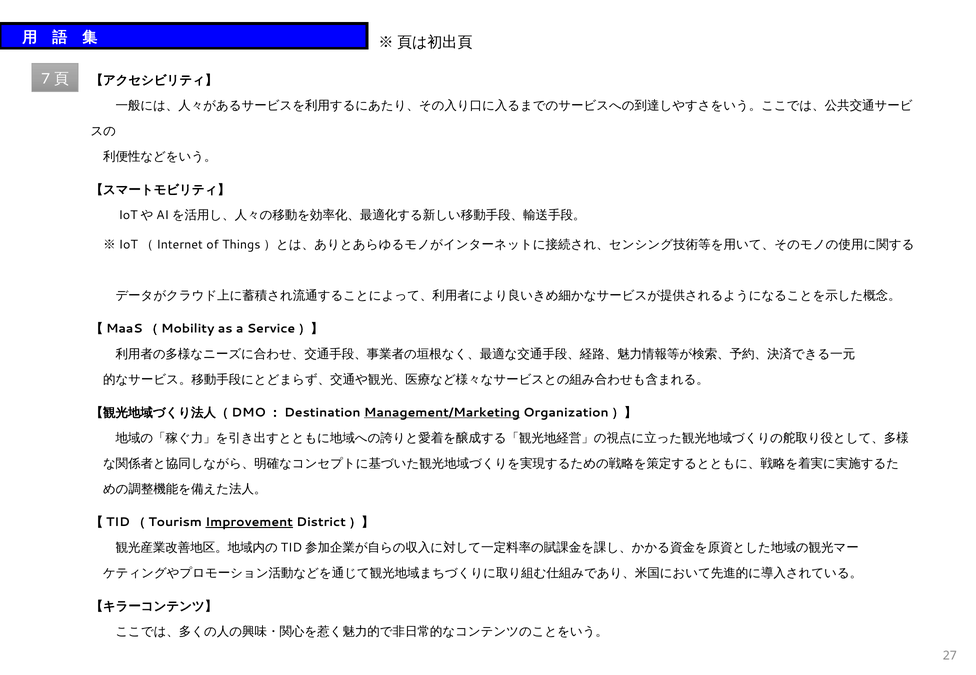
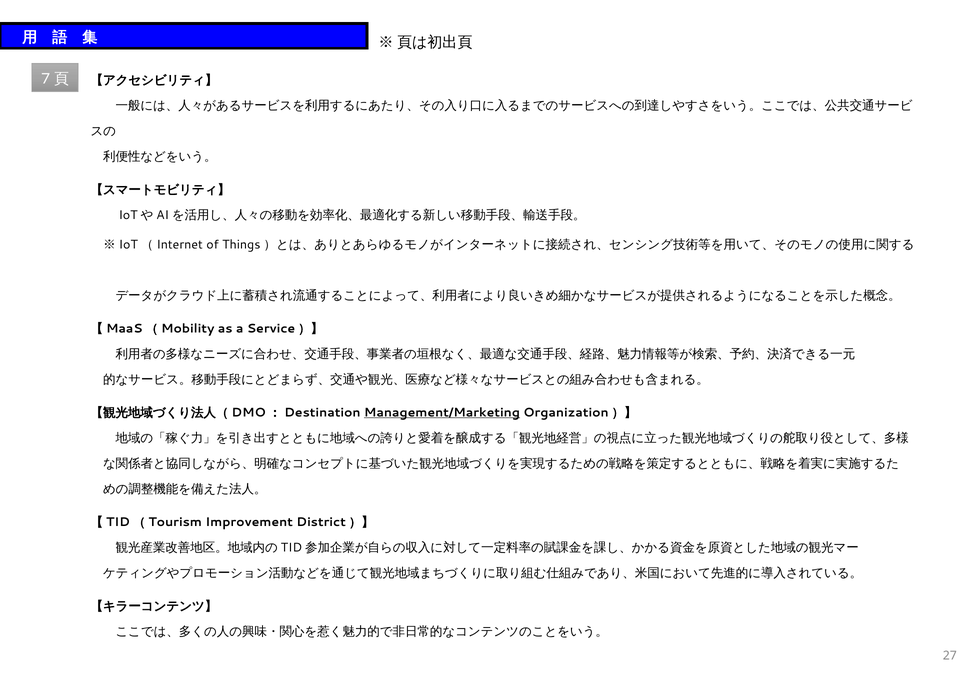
Improvement underline: present -> none
